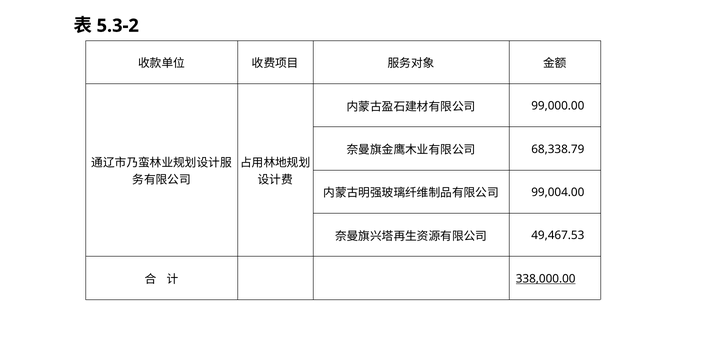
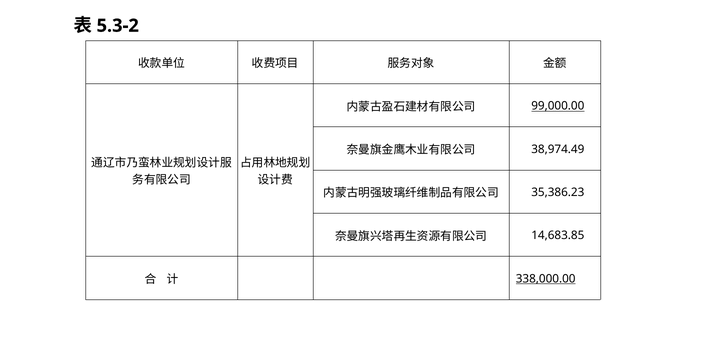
99,000.00 underline: none -> present
68,338.79: 68,338.79 -> 38,974.49
99,004.00: 99,004.00 -> 35,386.23
49,467.53: 49,467.53 -> 14,683.85
